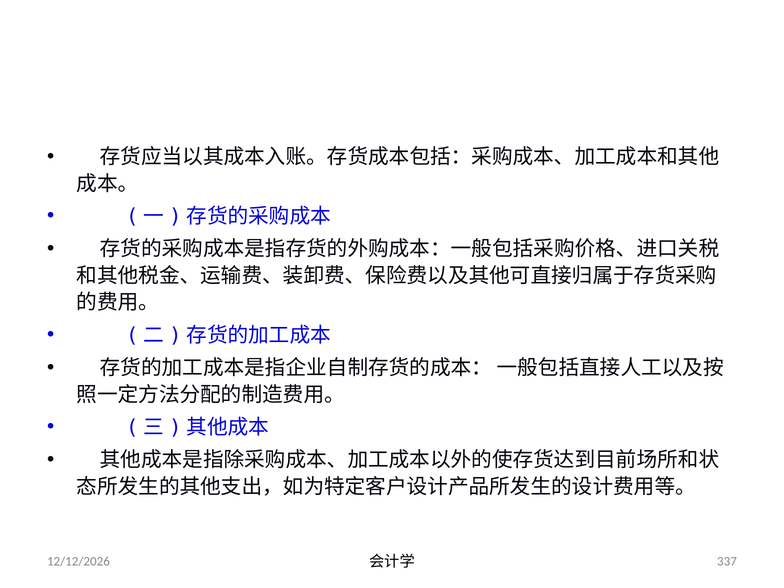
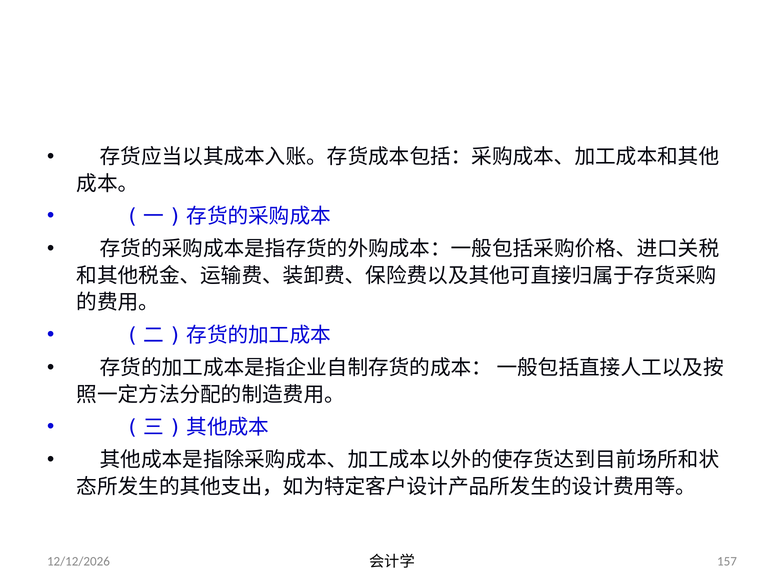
337: 337 -> 157
